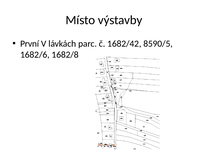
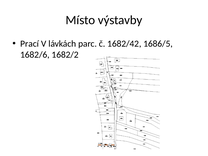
První: První -> Prací
8590/5: 8590/5 -> 1686/5
1682/8: 1682/8 -> 1682/2
